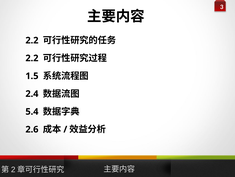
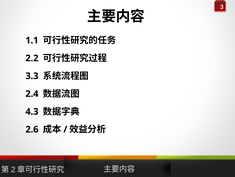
2.2 at (32, 40): 2.2 -> 1.1
1.5: 1.5 -> 3.3
5.4: 5.4 -> 4.3
